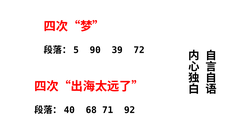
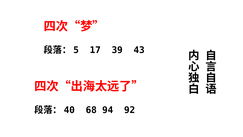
90: 90 -> 17
72: 72 -> 43
71: 71 -> 94
